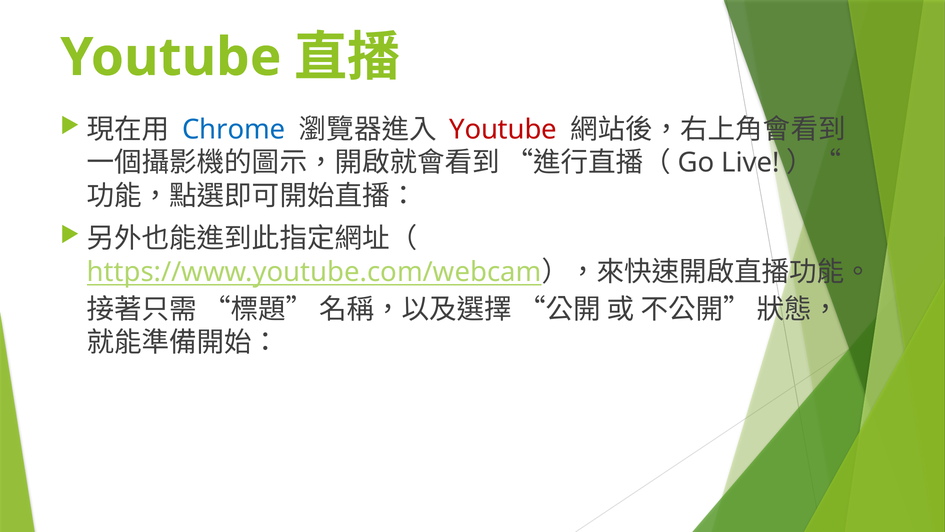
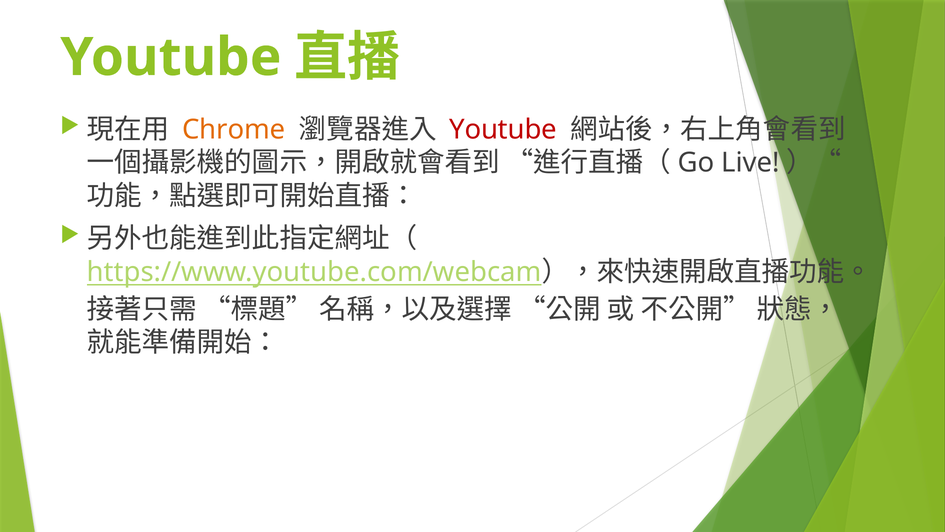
Chrome colour: blue -> orange
